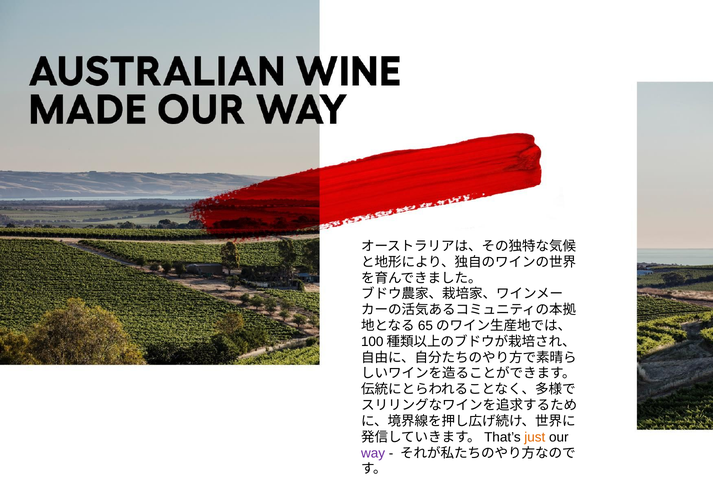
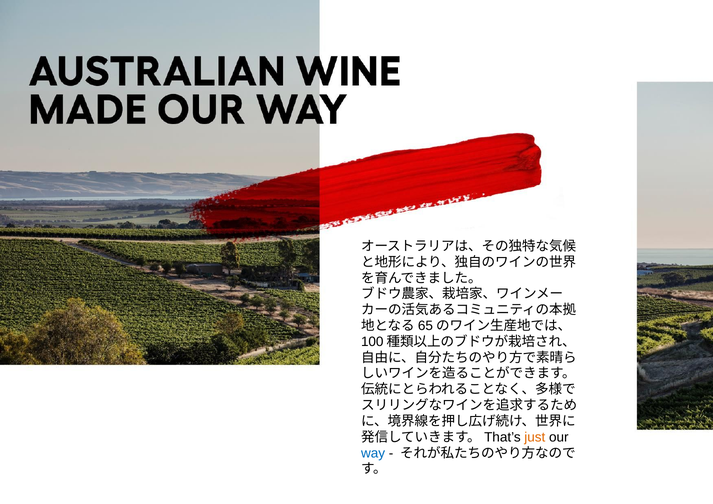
way colour: purple -> blue
